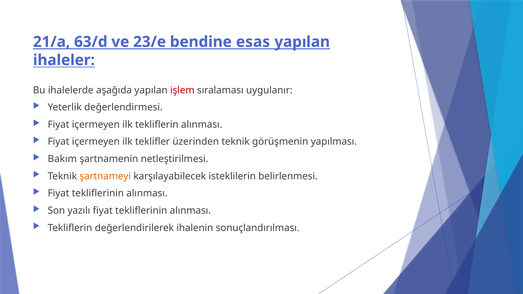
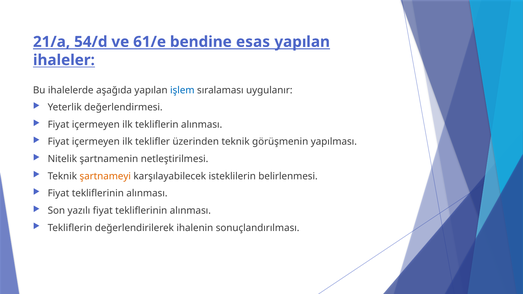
63/d: 63/d -> 54/d
23/e: 23/e -> 61/e
işlem colour: red -> blue
Bakım: Bakım -> Nitelik
